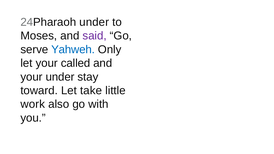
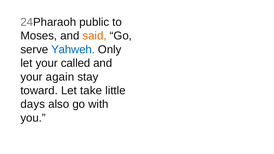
24Pharaoh under: under -> public
said colour: purple -> orange
your under: under -> again
work: work -> days
